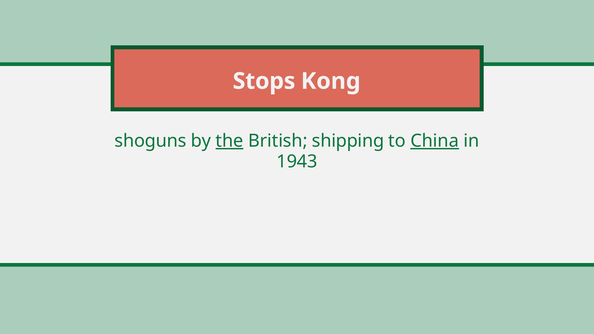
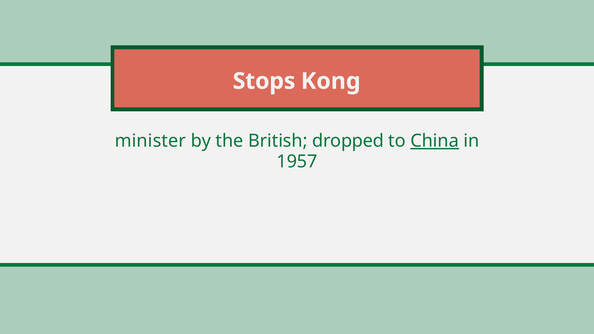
shoguns: shoguns -> minister
the underline: present -> none
shipping: shipping -> dropped
1943: 1943 -> 1957
